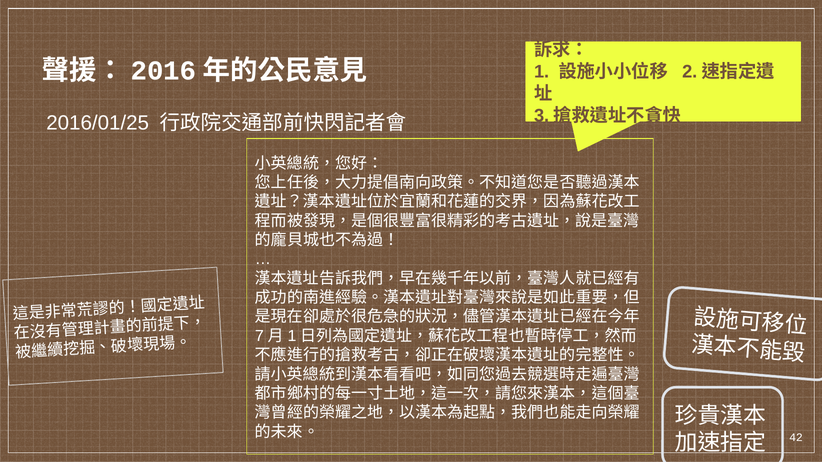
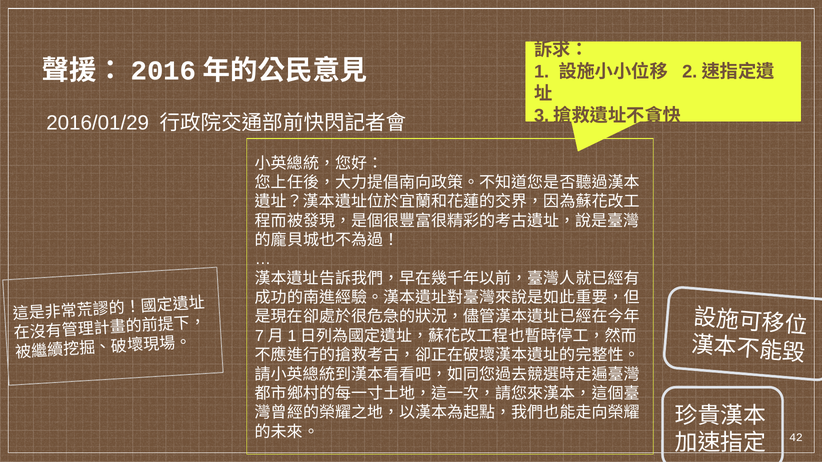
2016/01/25: 2016/01/25 -> 2016/01/29
